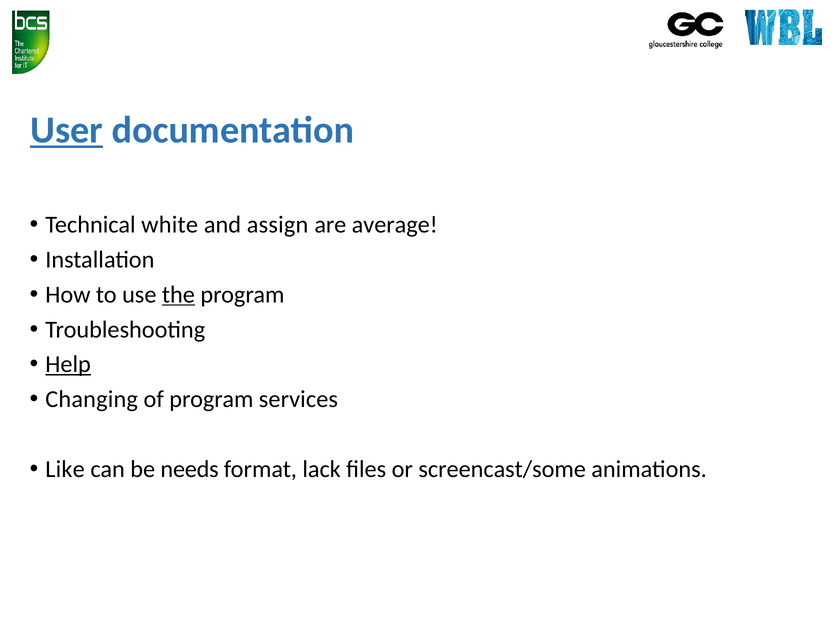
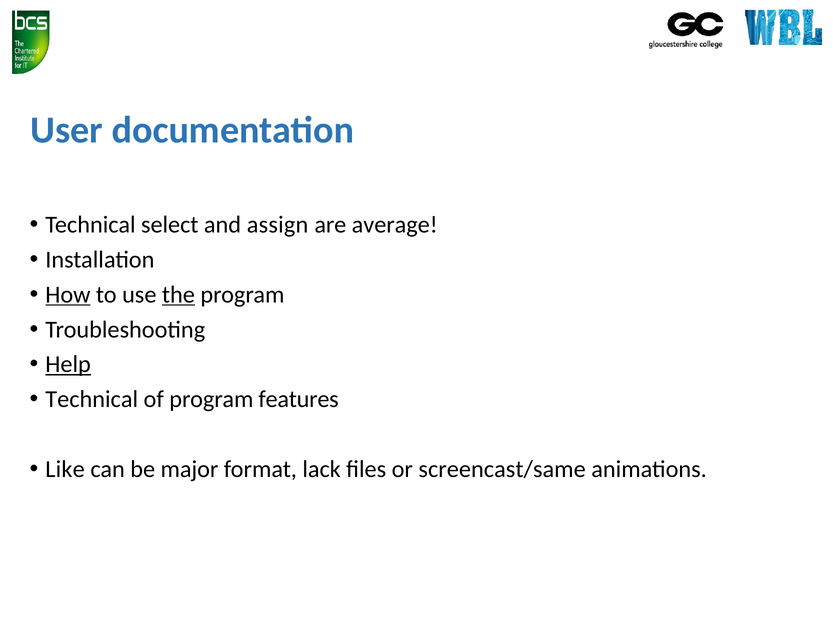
User underline: present -> none
white: white -> select
How underline: none -> present
Changing at (92, 399): Changing -> Technical
services: services -> features
needs: needs -> major
screencast/some: screencast/some -> screencast/same
